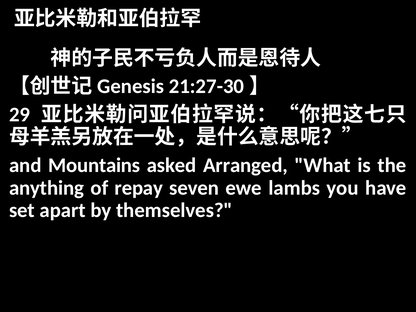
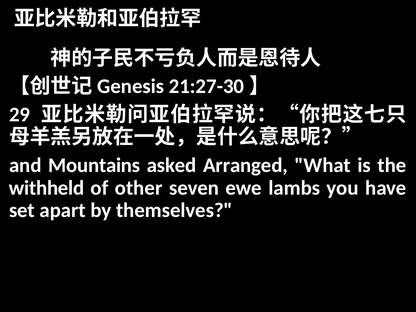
anything: anything -> withheld
repay: repay -> other
